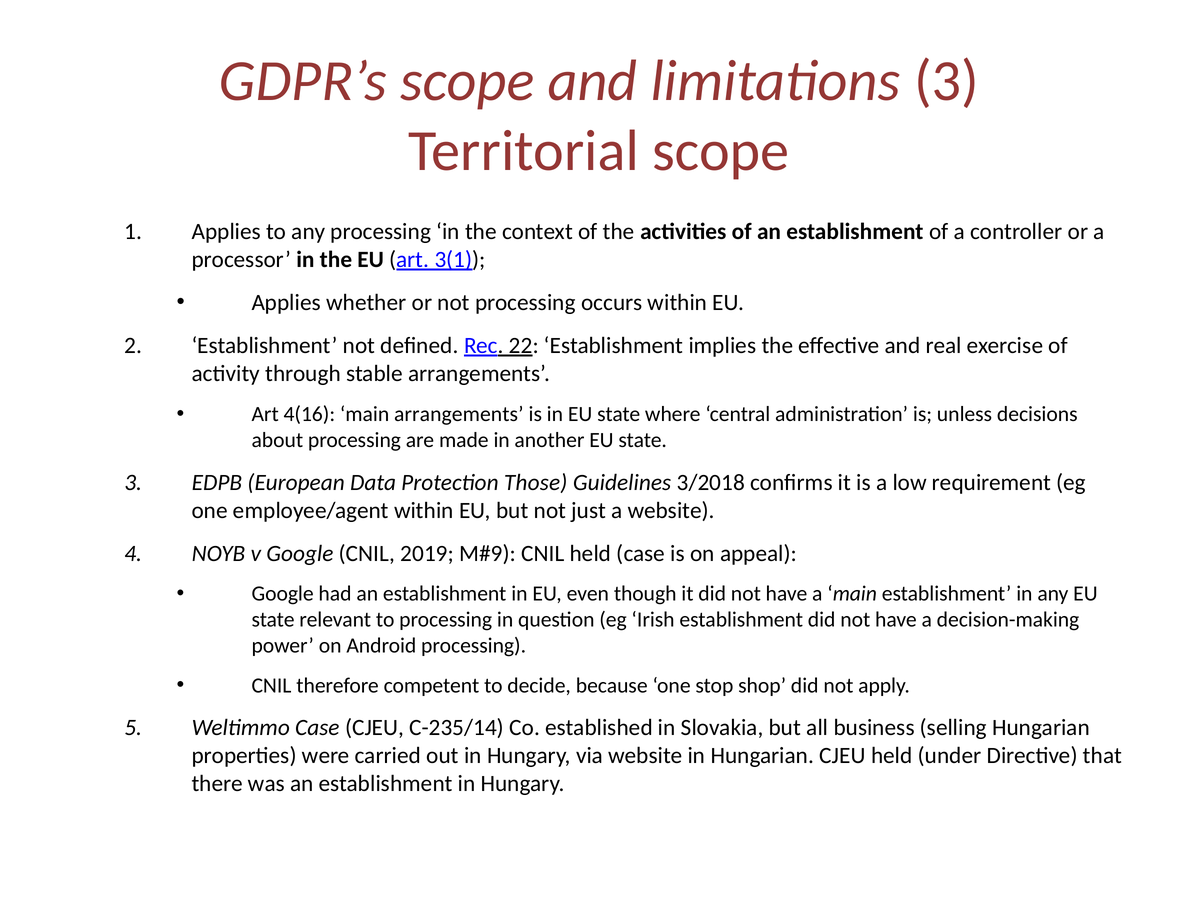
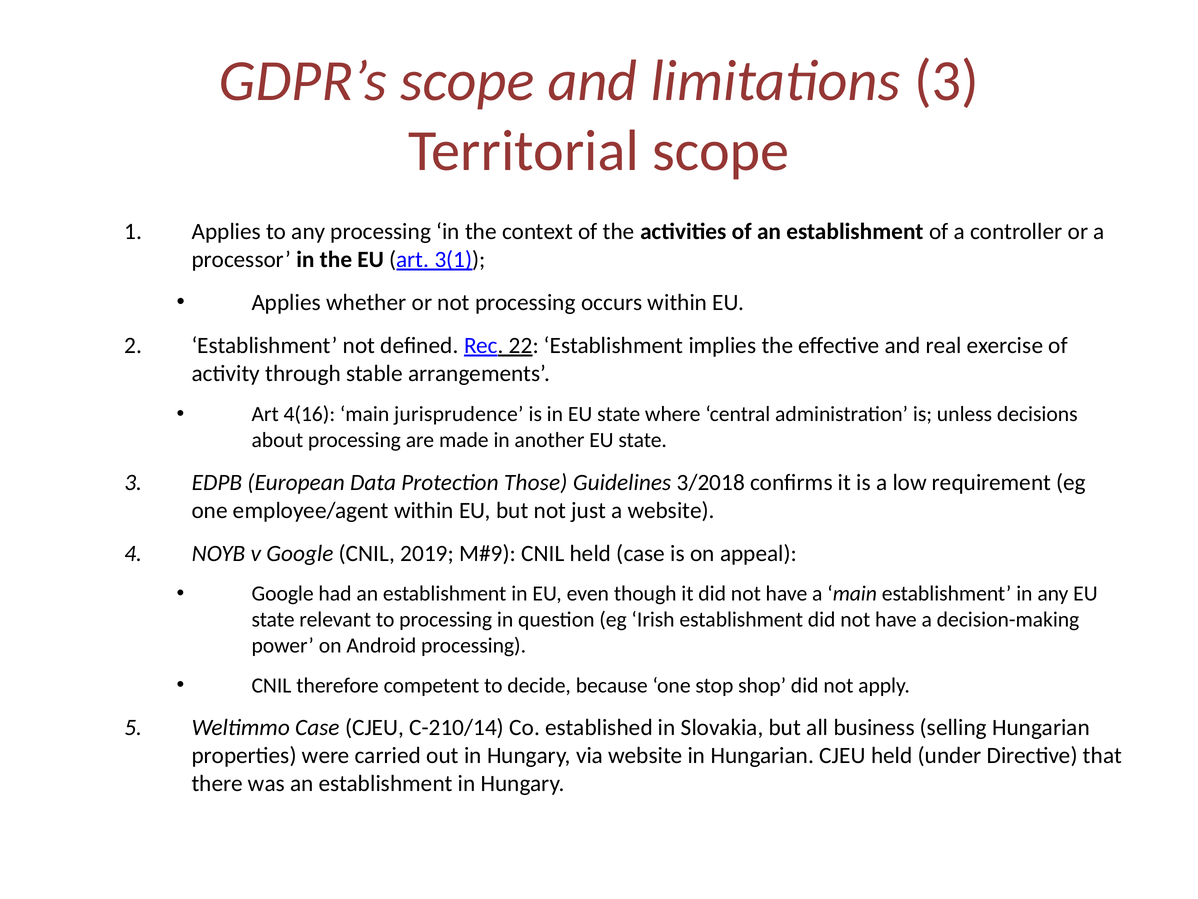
main arrangements: arrangements -> jurisprudence
C-235/14: C-235/14 -> C-210/14
